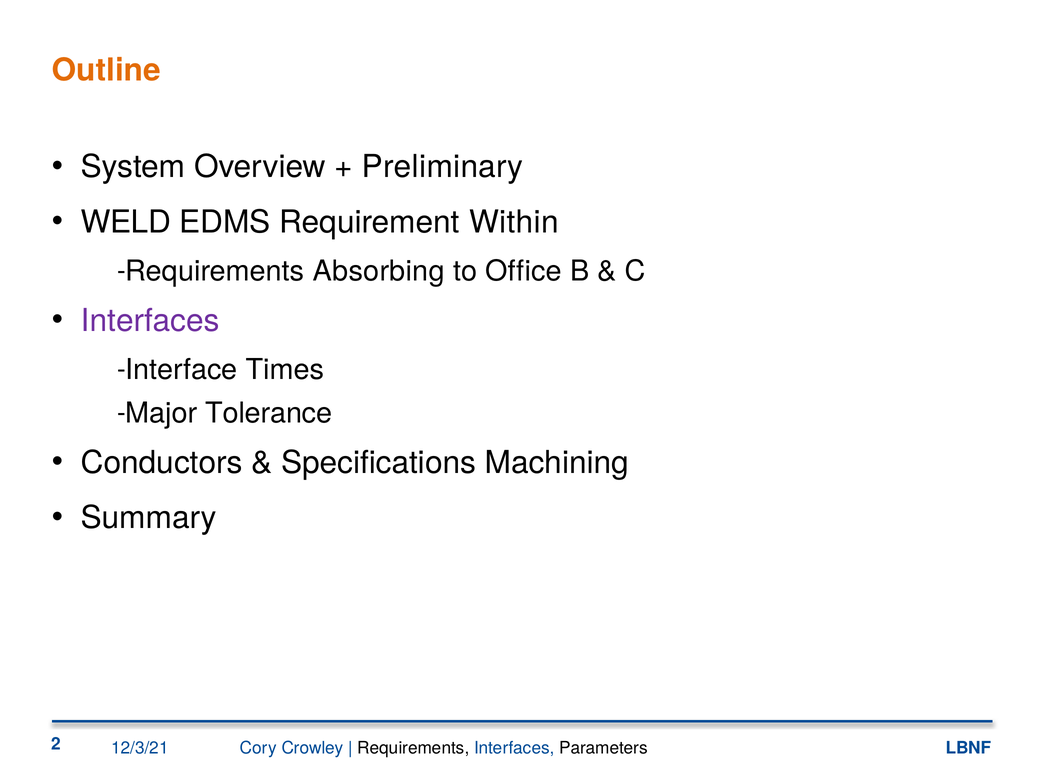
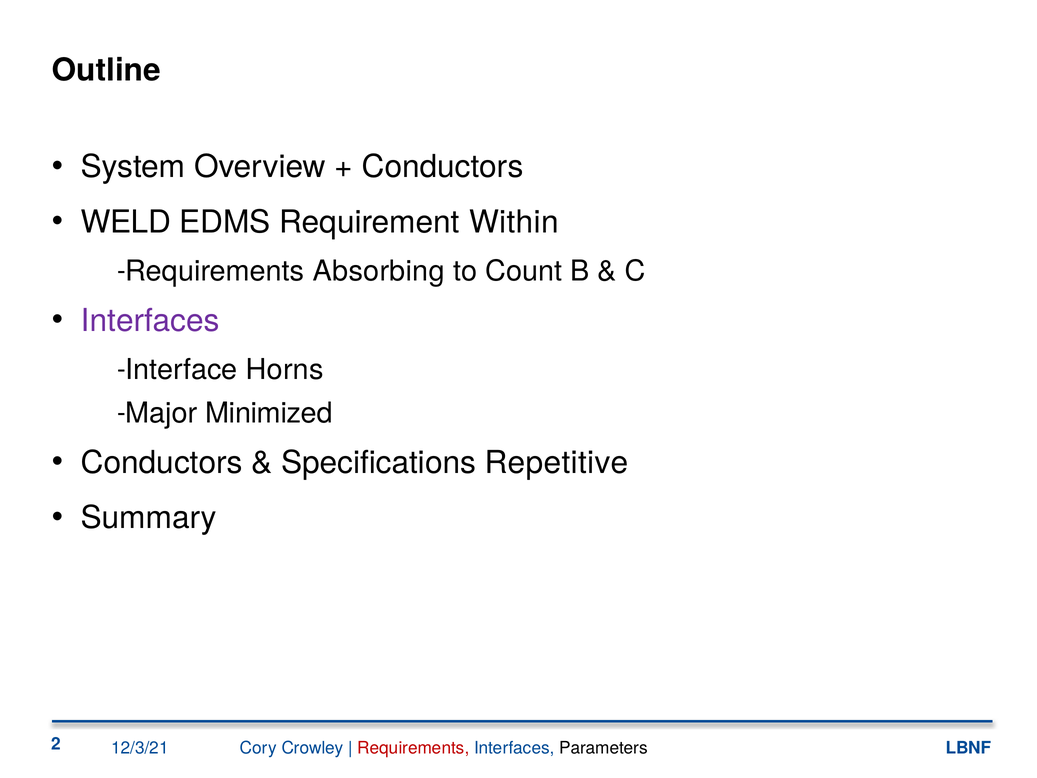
Outline colour: orange -> black
Preliminary at (442, 167): Preliminary -> Conductors
Office: Office -> Count
Times: Times -> Horns
Tolerance: Tolerance -> Minimized
Machining: Machining -> Repetitive
Requirements at (413, 748) colour: black -> red
